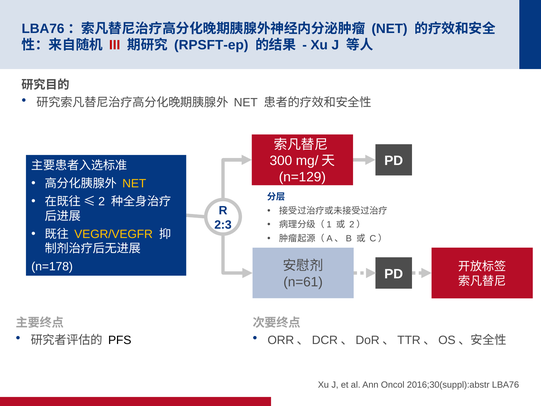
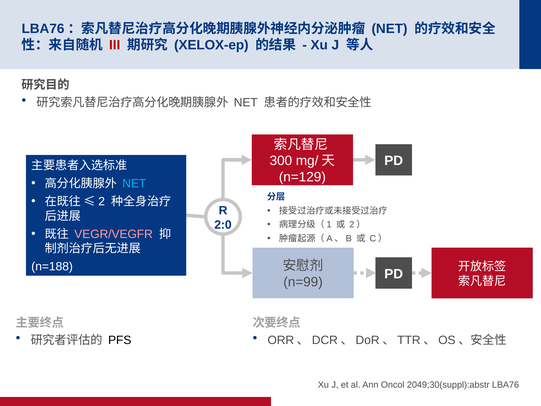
RPSFT-ep: RPSFT-ep -> XELOX-ep
NET at (134, 184) colour: yellow -> light blue
2:3: 2:3 -> 2:0
VEGR/VEGFR colour: yellow -> pink
n=178: n=178 -> n=188
n=61: n=61 -> n=99
2016;30(suppl):abstr: 2016;30(suppl):abstr -> 2049;30(suppl):abstr
